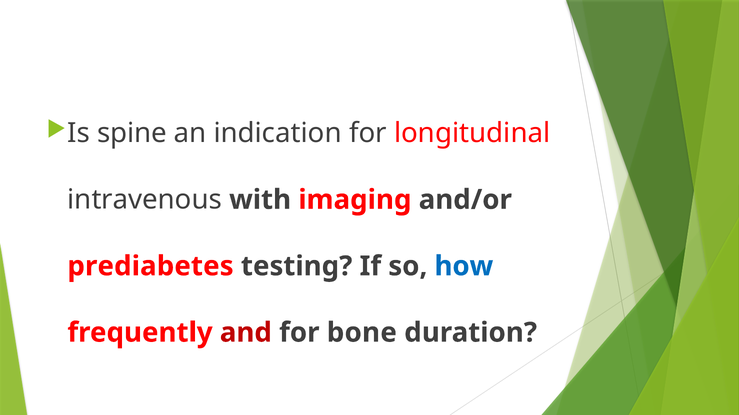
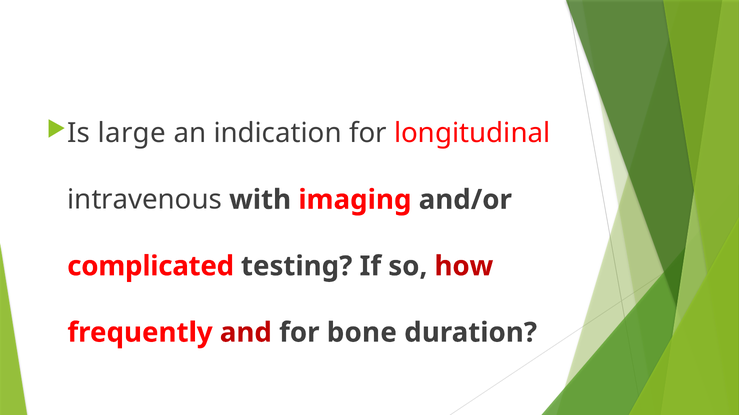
spine: spine -> large
prediabetes: prediabetes -> complicated
how colour: blue -> red
